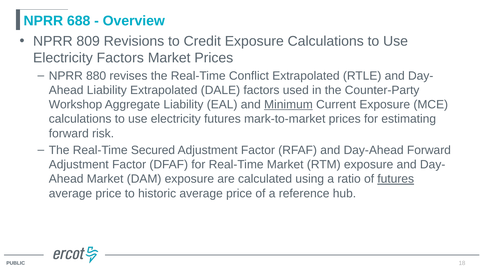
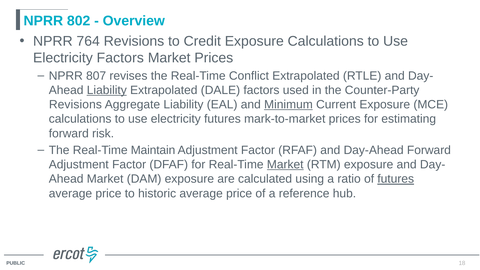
688: 688 -> 802
809: 809 -> 764
880: 880 -> 807
Liability at (107, 90) underline: none -> present
Workshop at (76, 105): Workshop -> Revisions
Secured: Secured -> Maintain
Market at (285, 165) underline: none -> present
